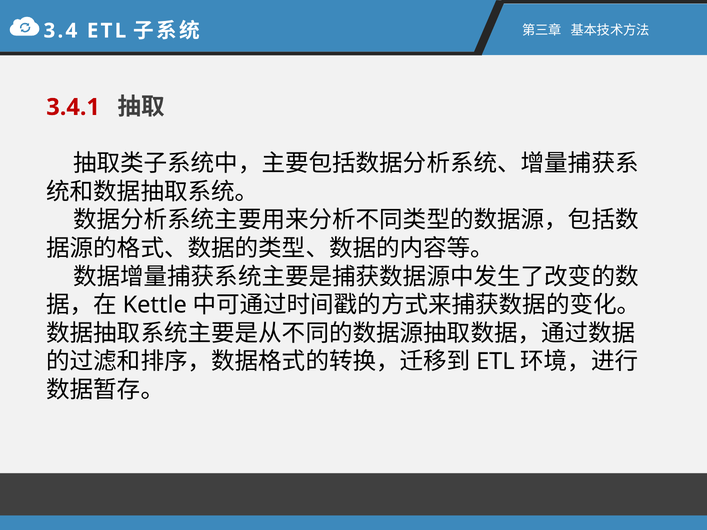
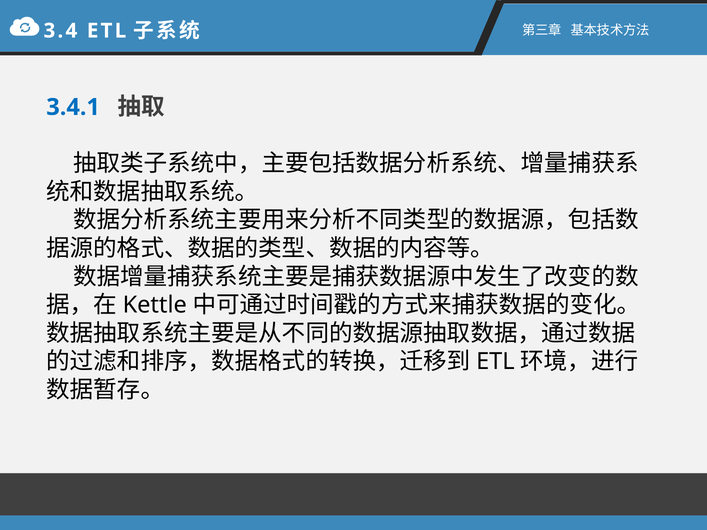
3.4.1 colour: red -> blue
